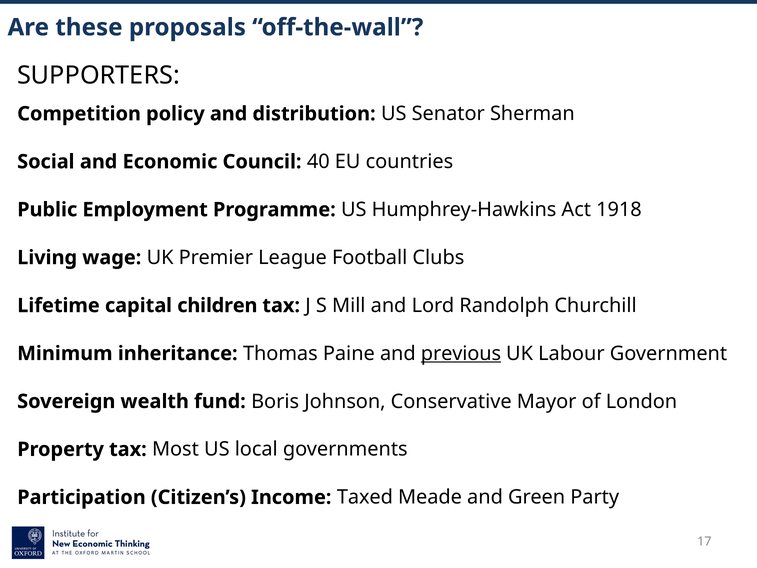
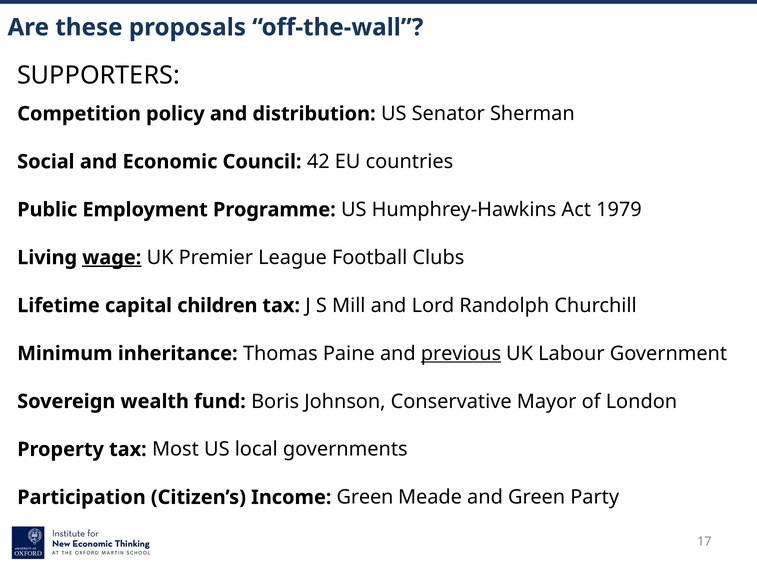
40: 40 -> 42
1918: 1918 -> 1979
wage underline: none -> present
Income Taxed: Taxed -> Green
